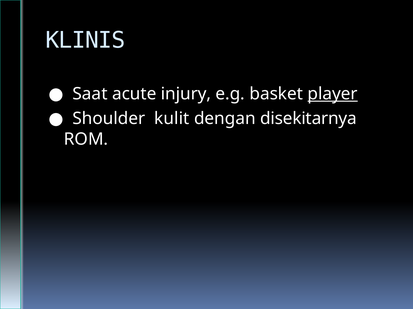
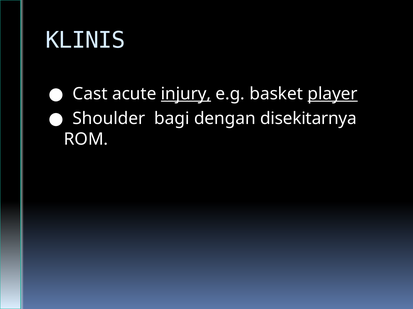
Saat: Saat -> Cast
injury underline: none -> present
kulit: kulit -> bagi
